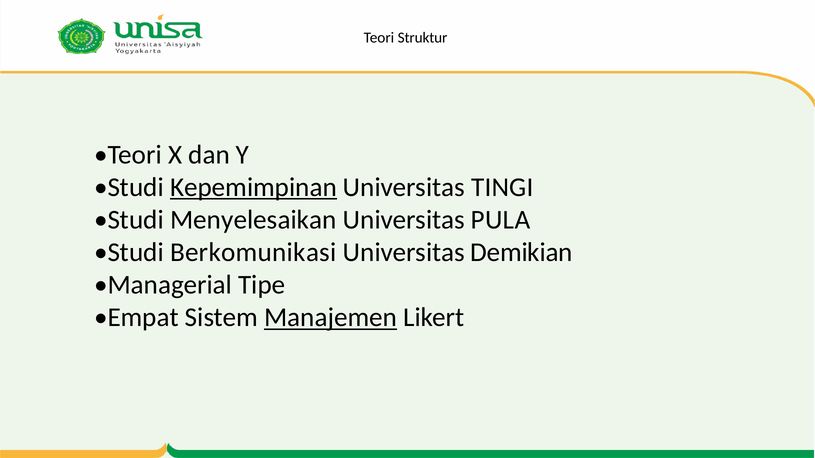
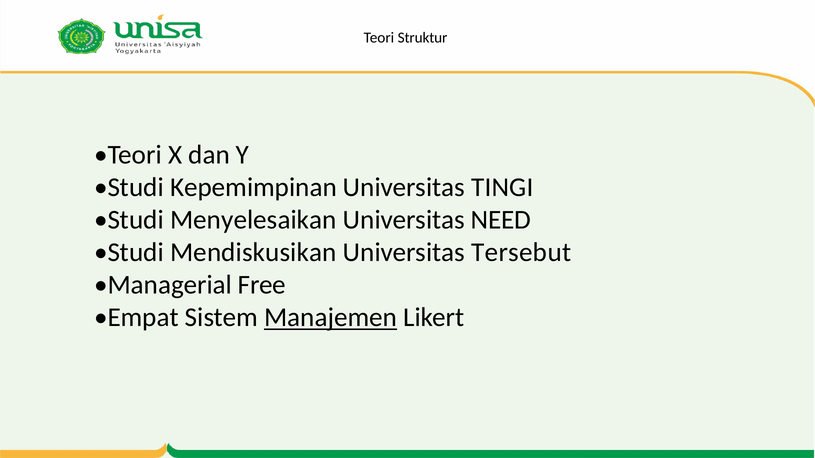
Kepemimpinan underline: present -> none
PULA: PULA -> NEED
Berkomunikasi: Berkomunikasi -> Mendiskusikan
Demikian: Demikian -> Tersebut
Tipe: Tipe -> Free
